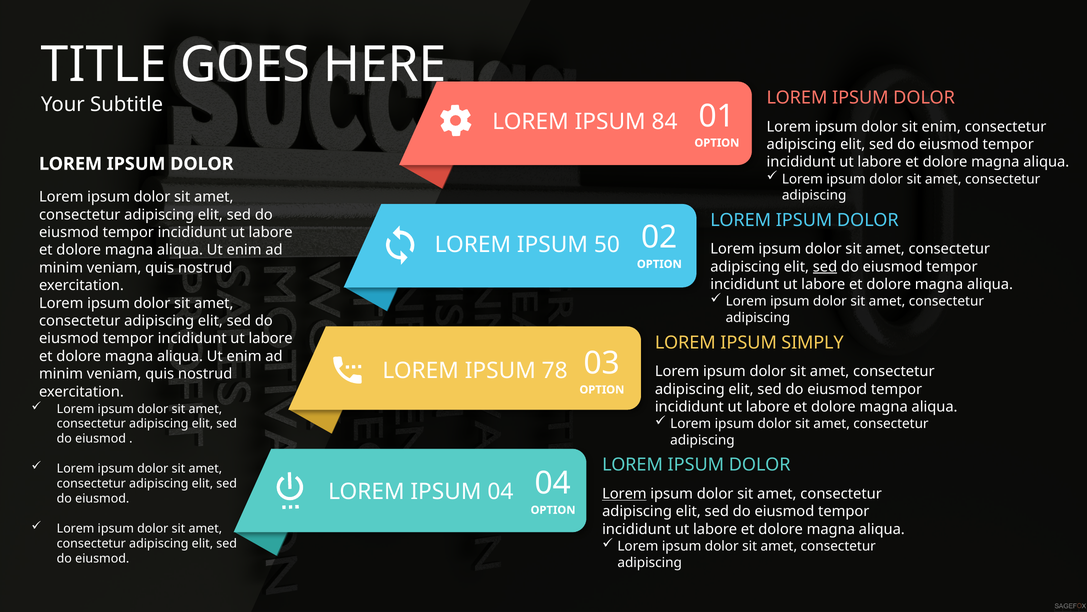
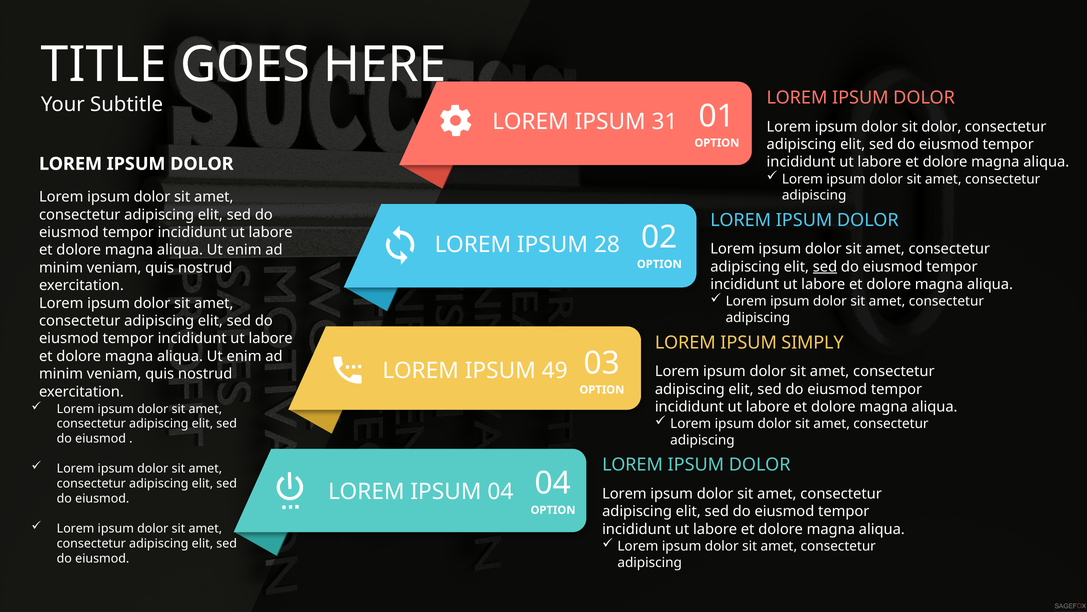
84: 84 -> 31
sit enim: enim -> dolor
50: 50 -> 28
78: 78 -> 49
Lorem at (624, 493) underline: present -> none
